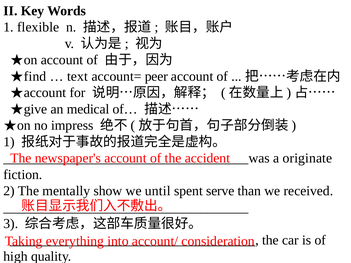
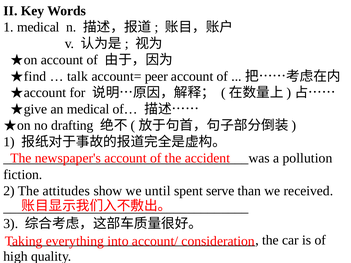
1 flexible: flexible -> medical
text: text -> talk
impress: impress -> drafting
originate: originate -> pollution
mentally: mentally -> attitudes
